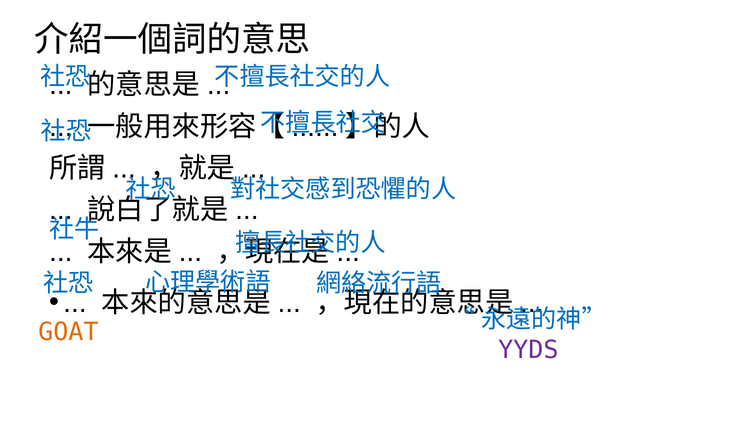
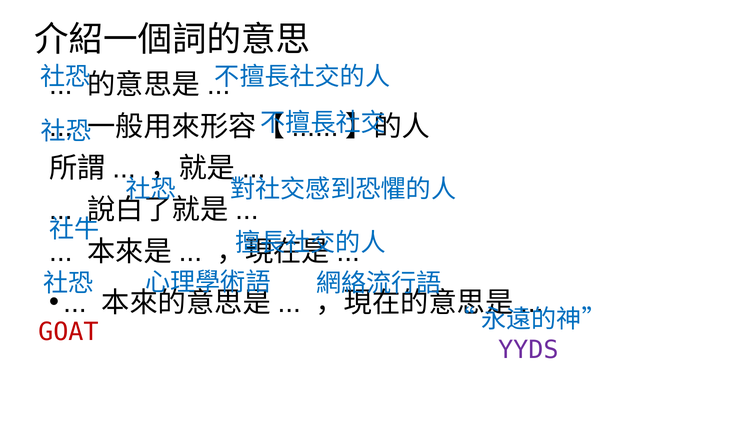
GOAT colour: orange -> red
